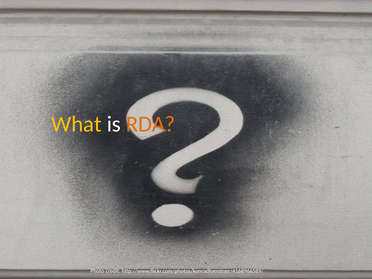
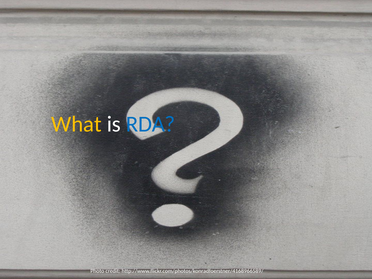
RDA colour: orange -> blue
